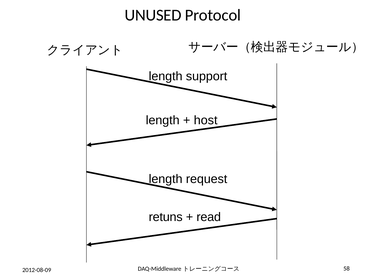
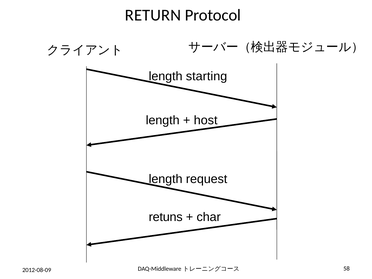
UNUSED: UNUSED -> RETURN
support: support -> starting
read: read -> char
